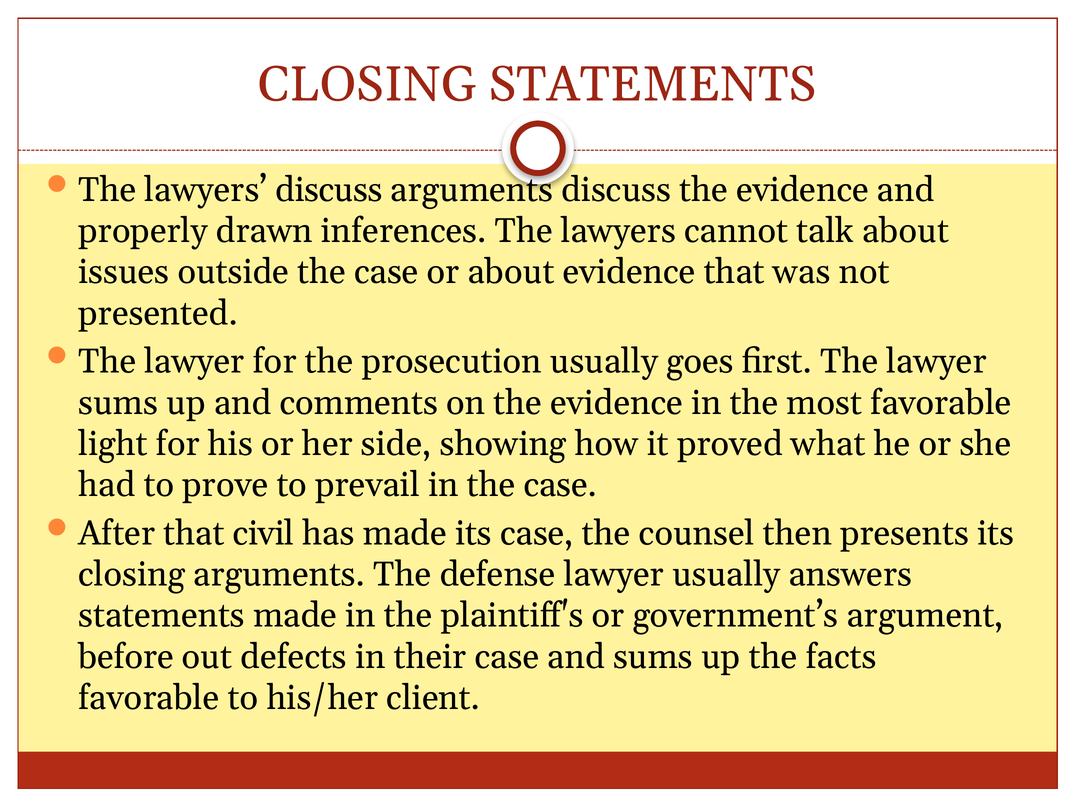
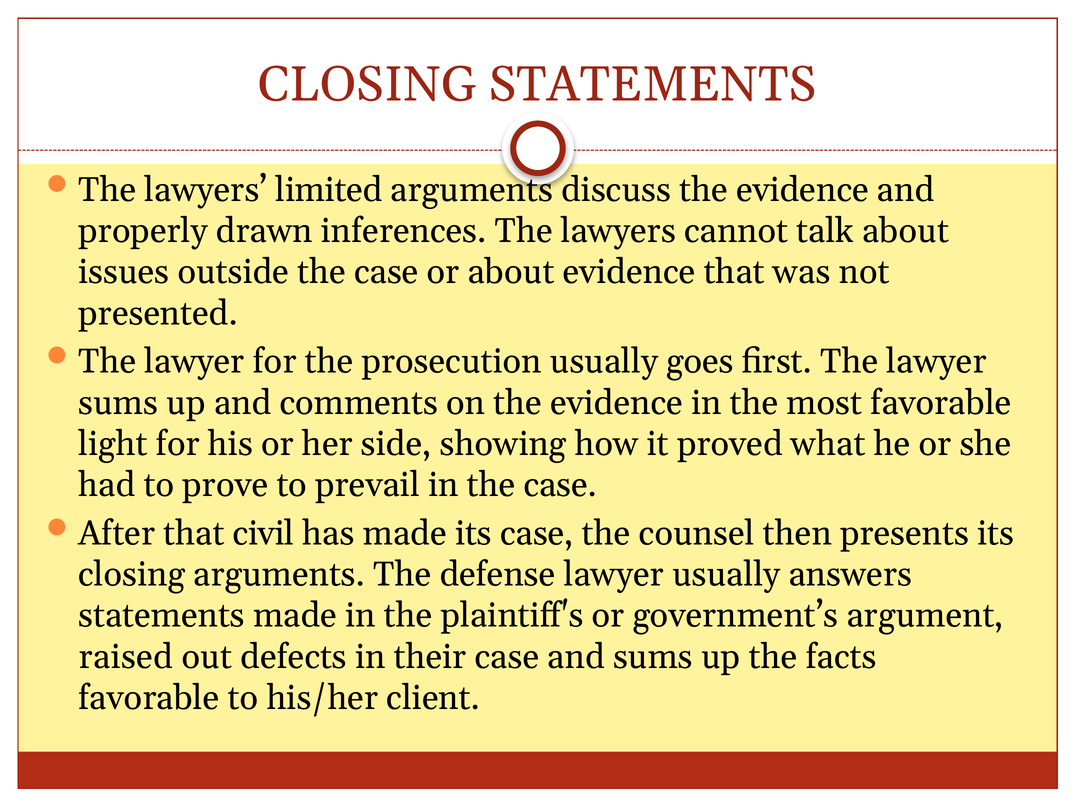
lawyers discuss: discuss -> limited
before: before -> raised
